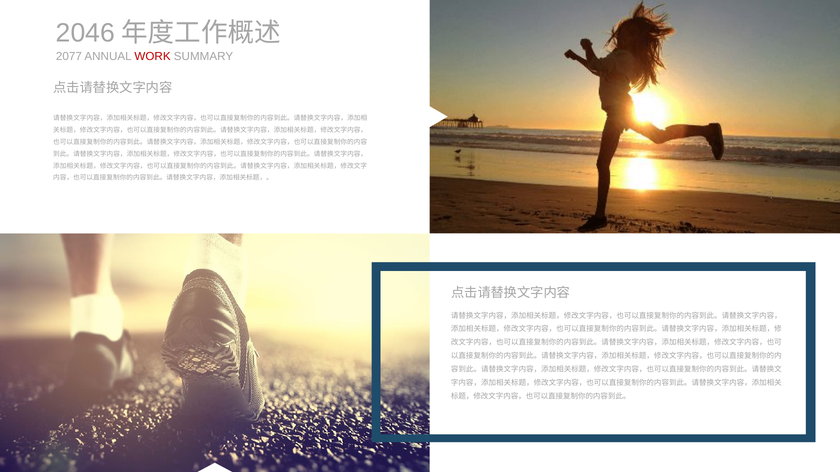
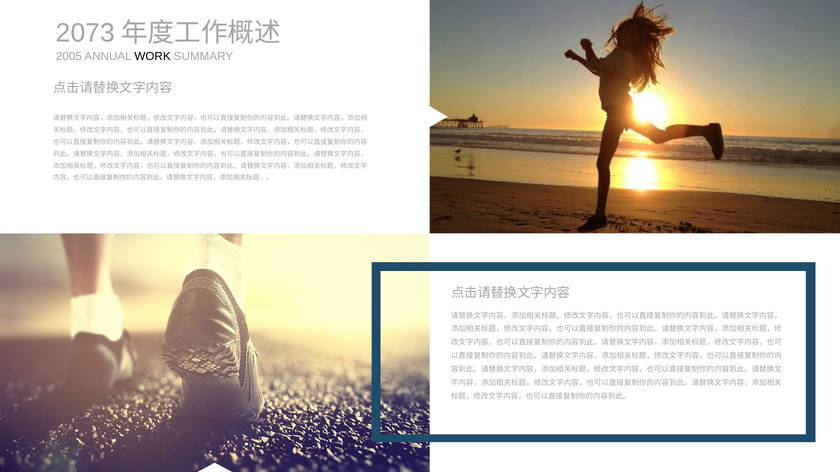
2046: 2046 -> 2073
2077: 2077 -> 2005
WORK colour: red -> black
